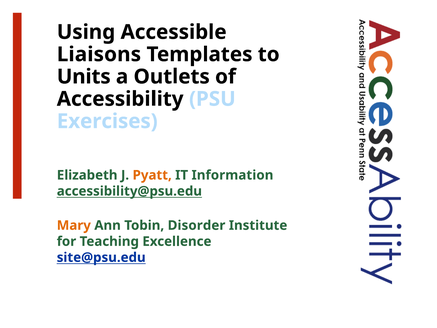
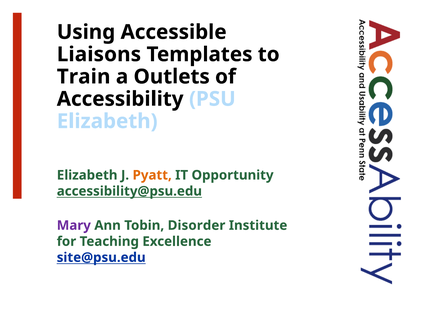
Units: Units -> Train
Exercises at (107, 121): Exercises -> Elizabeth
Information: Information -> Opportunity
Mary colour: orange -> purple
